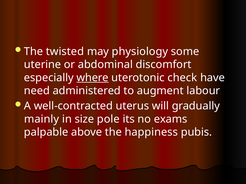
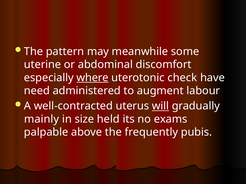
twisted: twisted -> pattern
physiology: physiology -> meanwhile
will underline: none -> present
pole: pole -> held
happiness: happiness -> frequently
